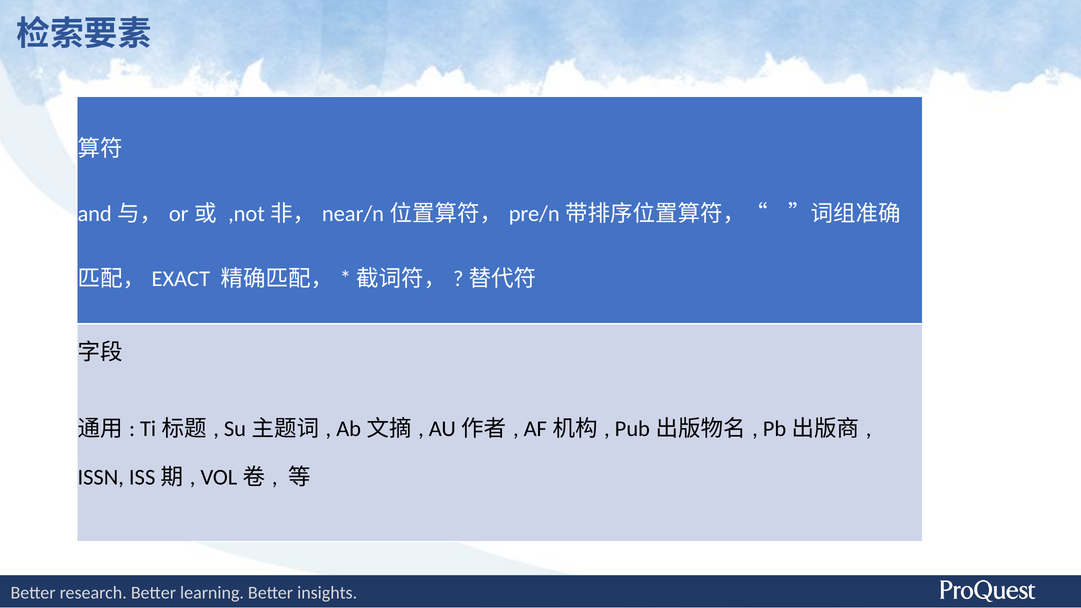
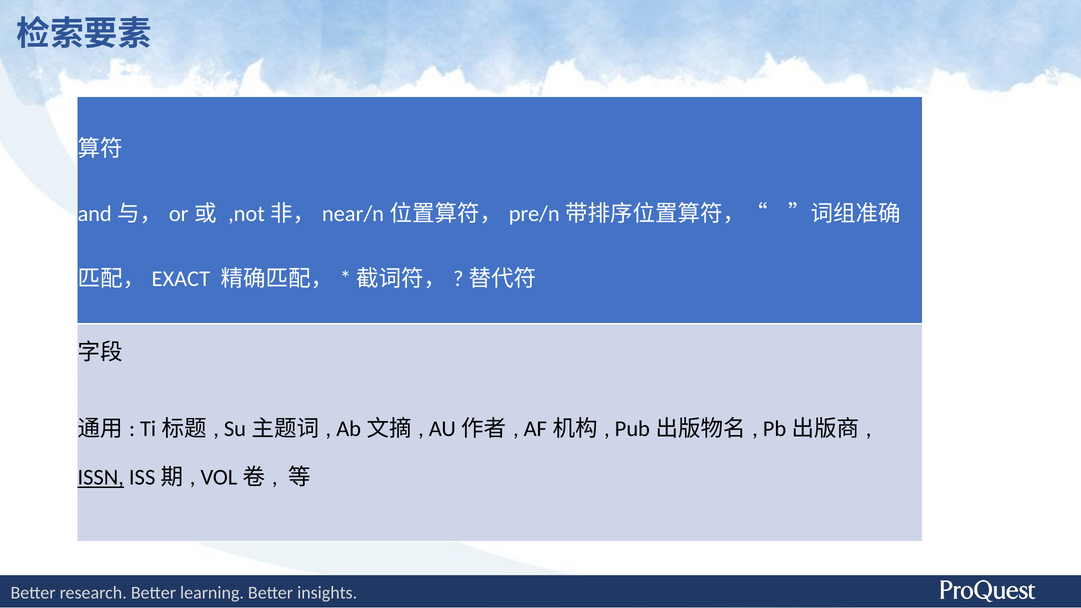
ISSN underline: none -> present
